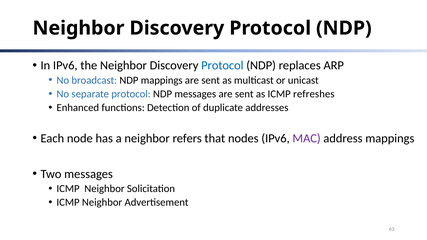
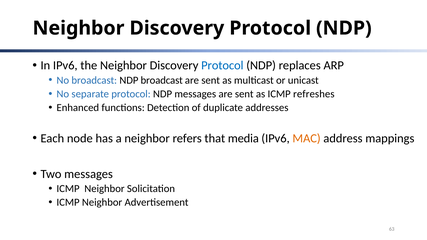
NDP mappings: mappings -> broadcast
nodes: nodes -> media
MAC colour: purple -> orange
